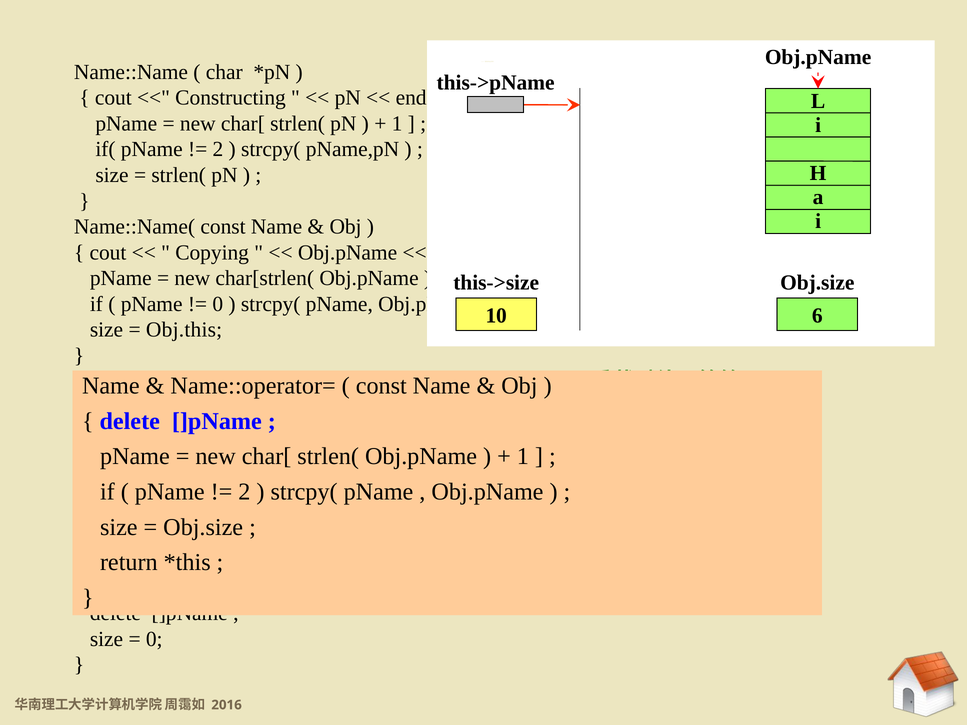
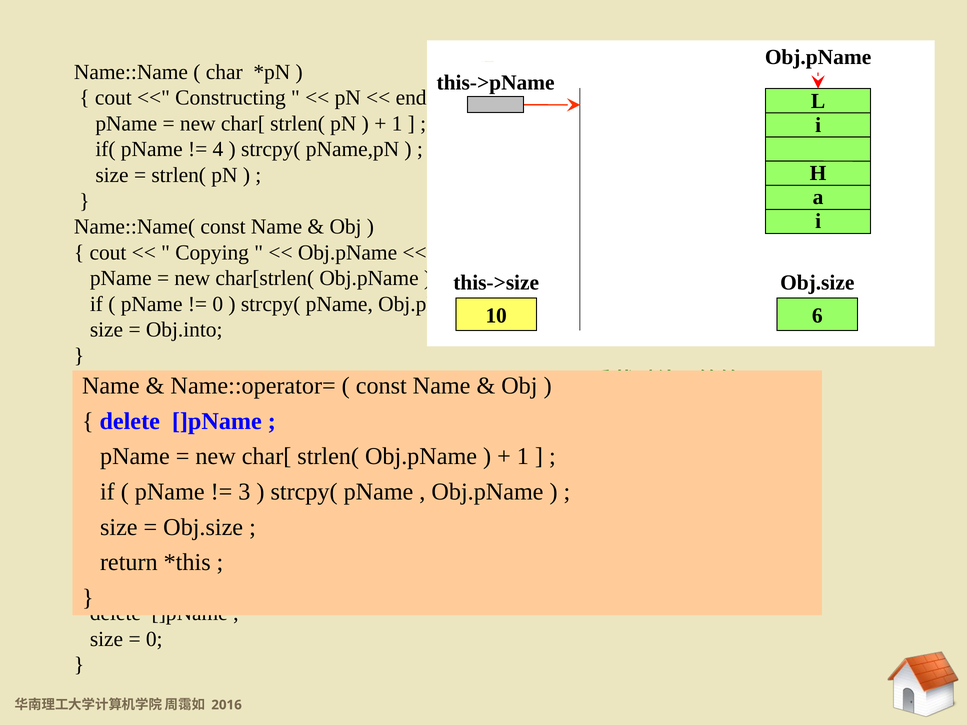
2 at (218, 149): 2 -> 4
Obj.this: Obj.this -> Obj.into
2 at (244, 492): 2 -> 3
